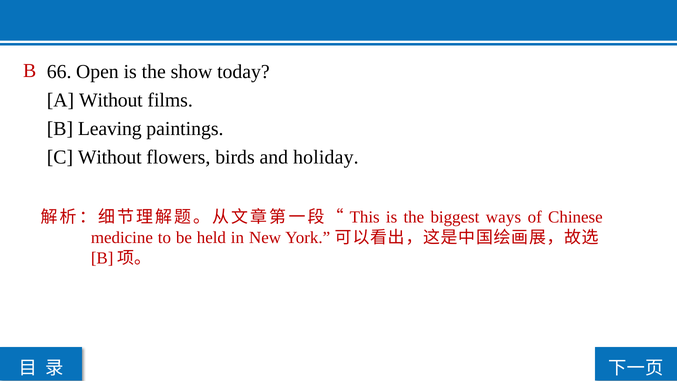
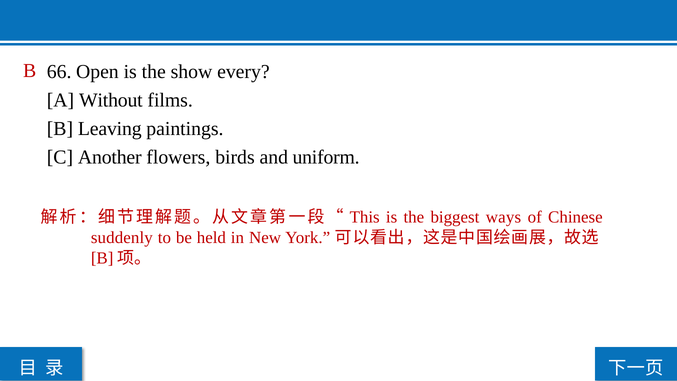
today: today -> every
C Without: Without -> Another
holiday: holiday -> uniform
medicine: medicine -> suddenly
